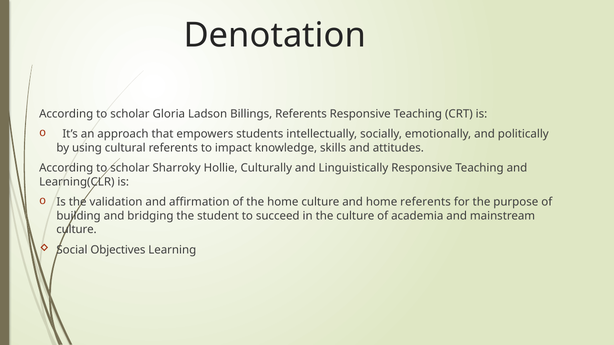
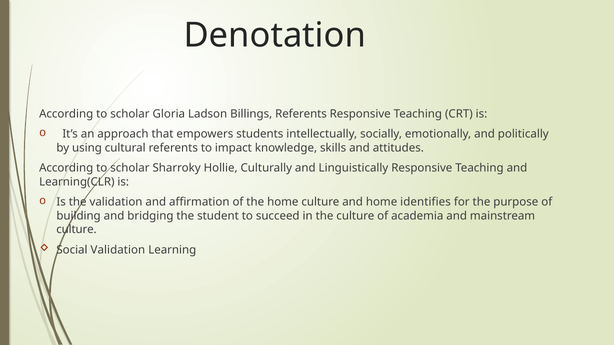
home referents: referents -> identifies
Social Objectives: Objectives -> Validation
